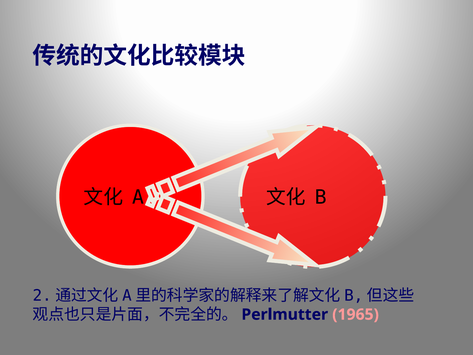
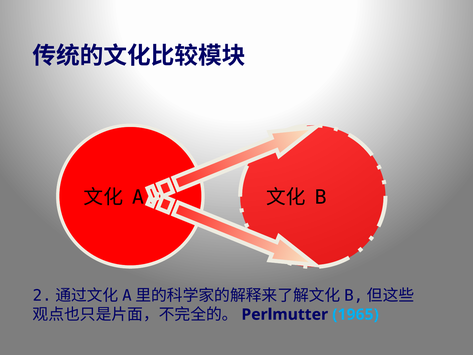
1965 colour: pink -> light blue
